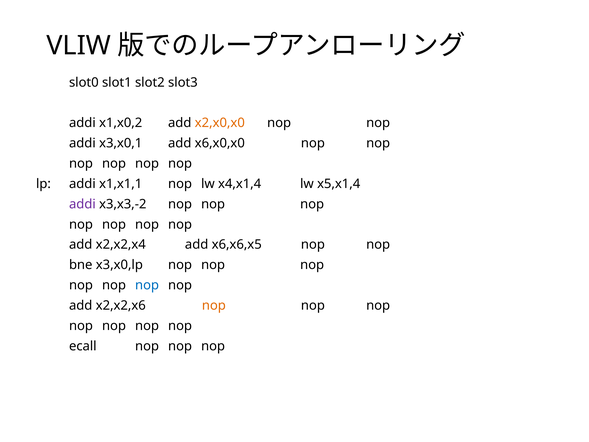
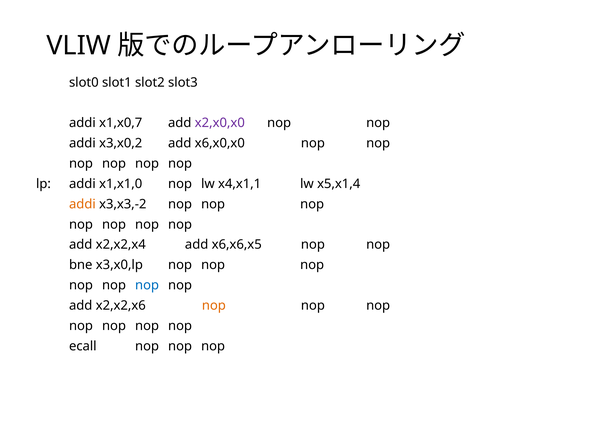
x1,x0,2: x1,x0,2 -> x1,x0,7
x2,x0,x0 colour: orange -> purple
x3,x0,1: x3,x0,1 -> x3,x0,2
x1,x1,1: x1,x1,1 -> x1,x1,0
x4,x1,4: x4,x1,4 -> x4,x1,1
addi at (82, 204) colour: purple -> orange
